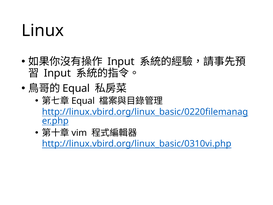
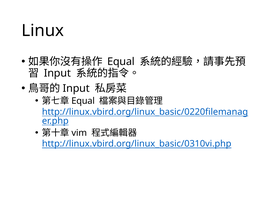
Input at (121, 62): Input -> Equal
Equal at (76, 88): Equal -> Input
